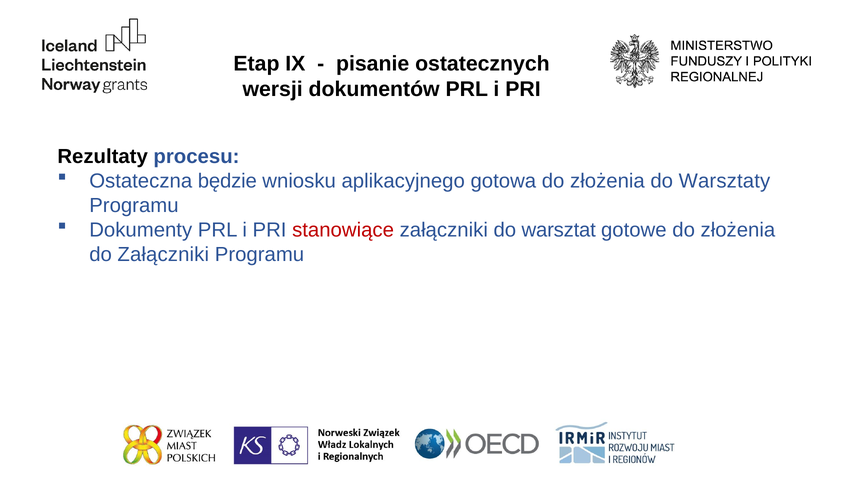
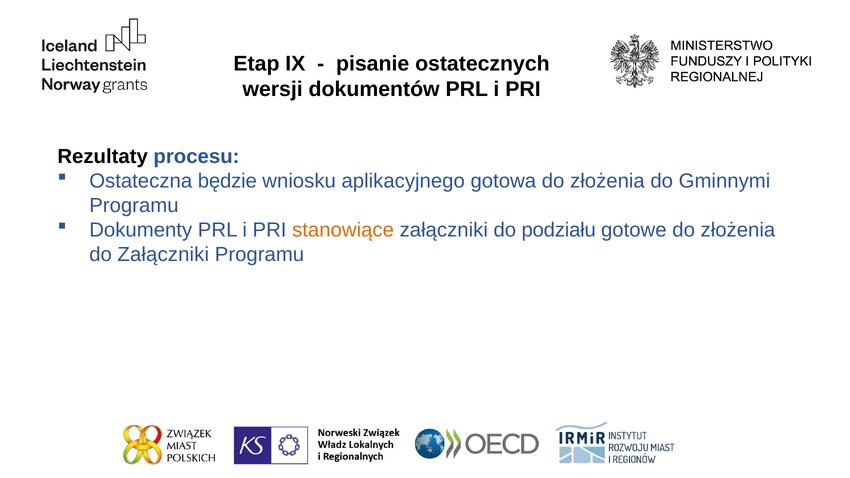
Warsztaty: Warsztaty -> Gminnymi
stanowiące colour: red -> orange
warsztat: warsztat -> podziału
